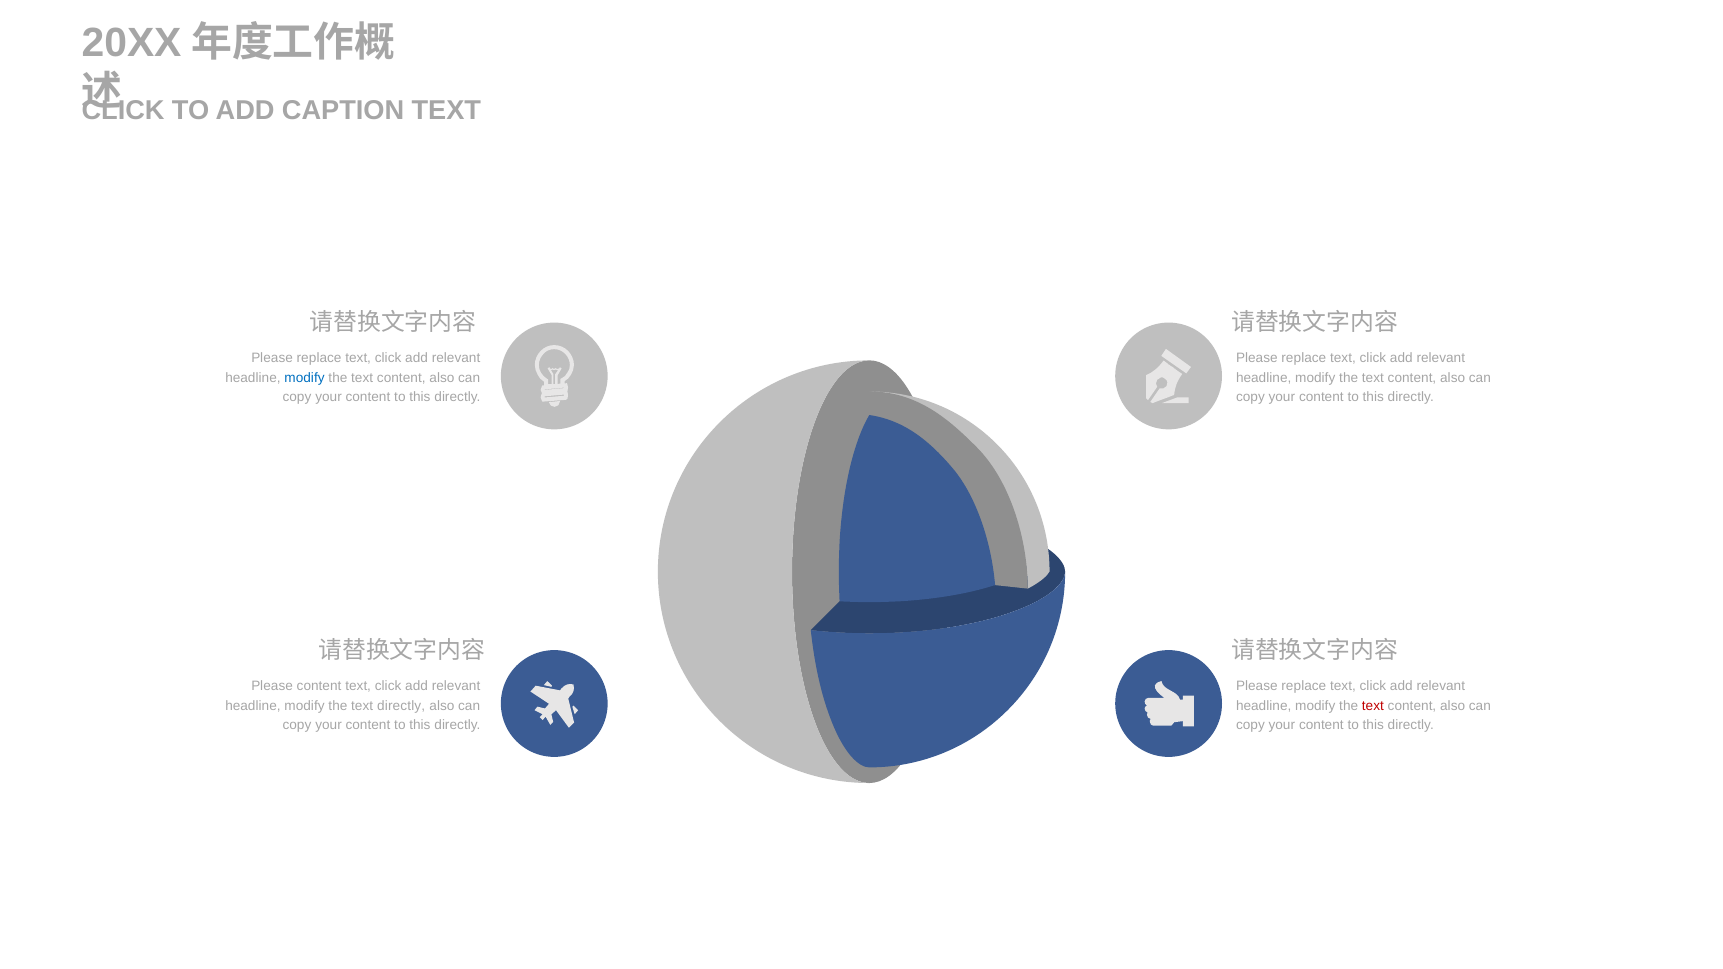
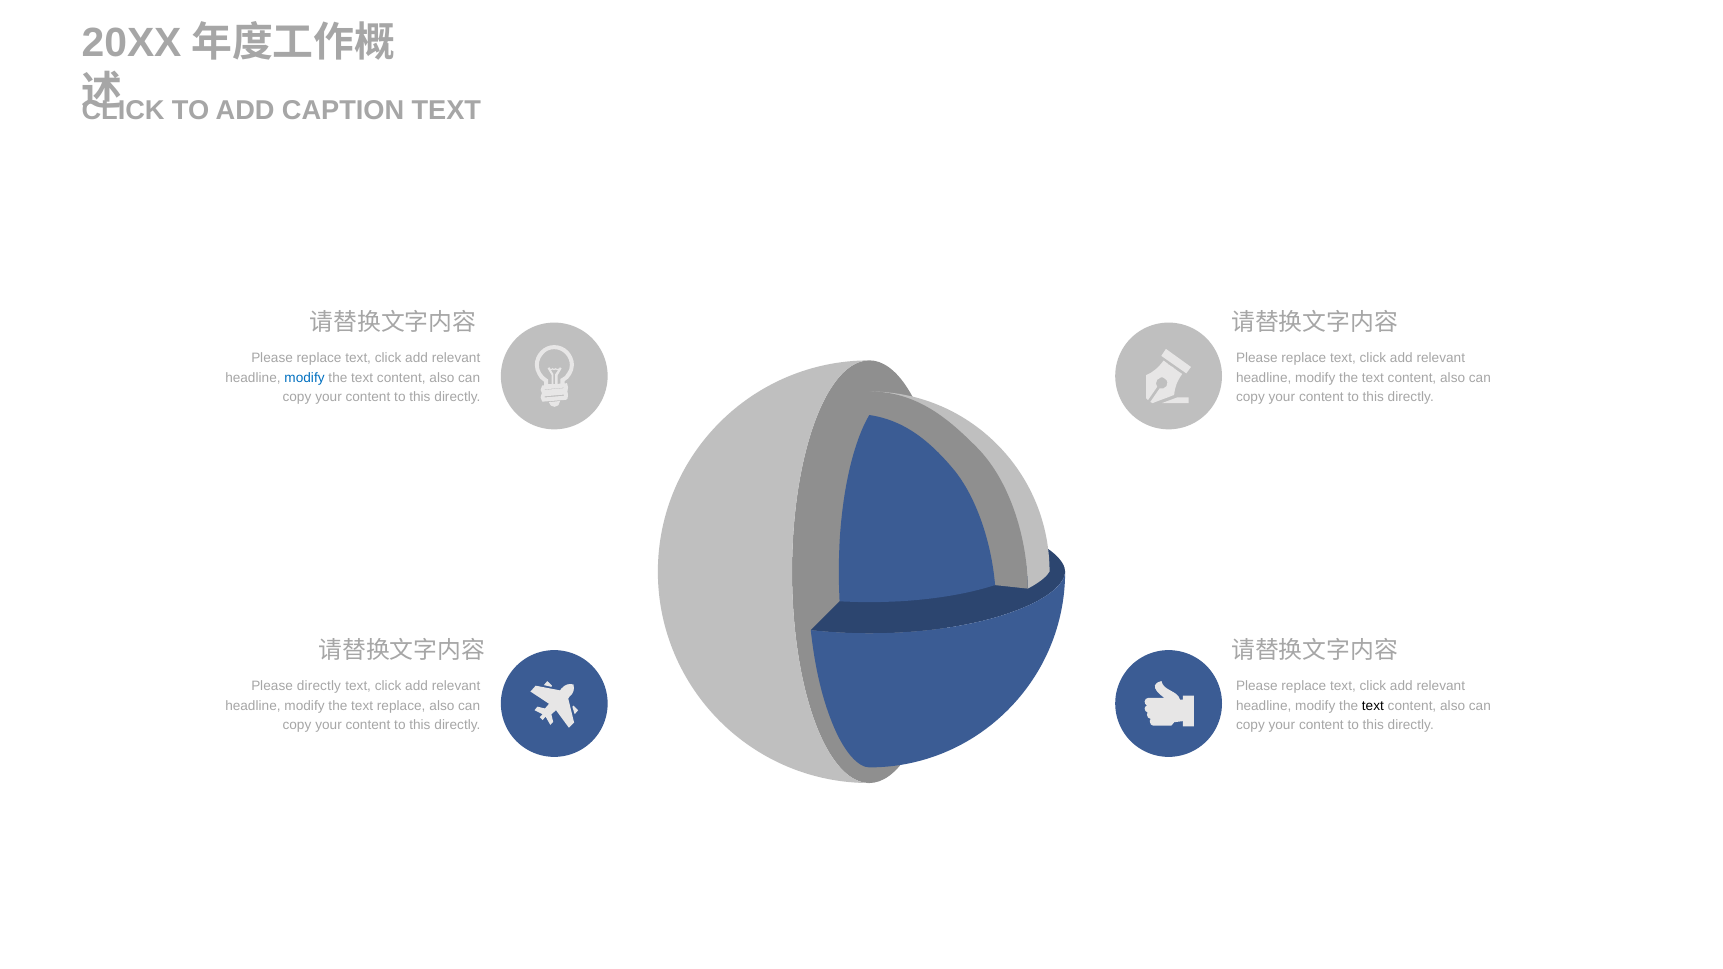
Please content: content -> directly
text directly: directly -> replace
text at (1373, 706) colour: red -> black
